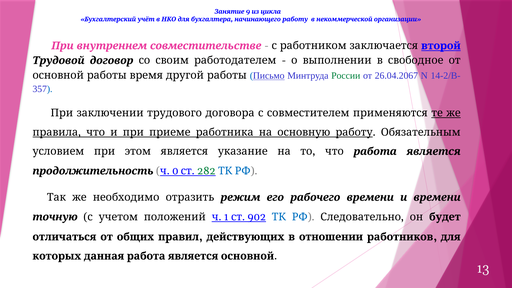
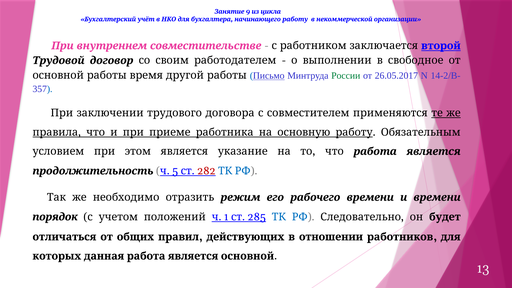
26.04.2067: 26.04.2067 -> 26.05.2017
0: 0 -> 5
282 colour: green -> red
точную: точную -> порядок
902: 902 -> 285
